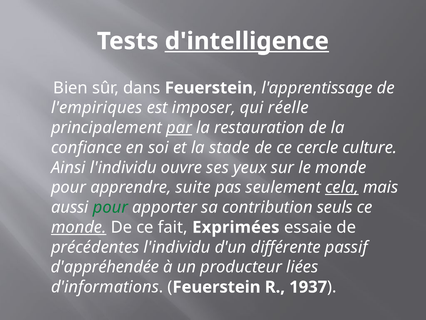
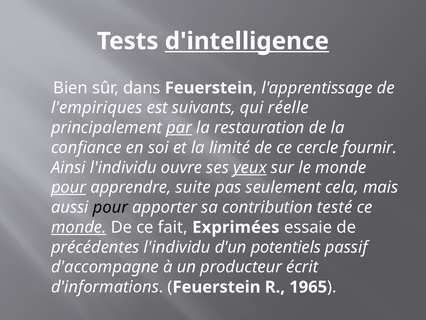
imposer: imposer -> suivants
stade: stade -> limité
culture: culture -> fournir
yeux underline: none -> present
pour at (69, 187) underline: none -> present
cela underline: present -> none
pour at (110, 207) colour: green -> black
seuls: seuls -> testé
différente: différente -> potentiels
d'appréhendée: d'appréhendée -> d'accompagne
liées: liées -> écrit
1937: 1937 -> 1965
